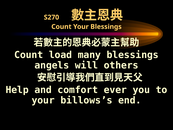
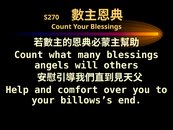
load: load -> what
ever: ever -> over
